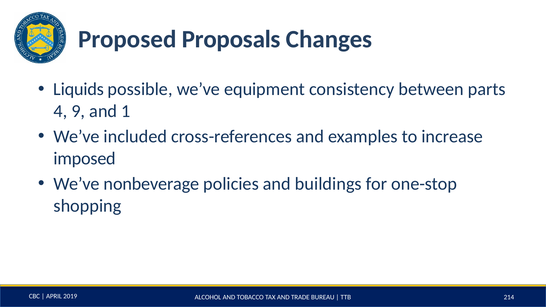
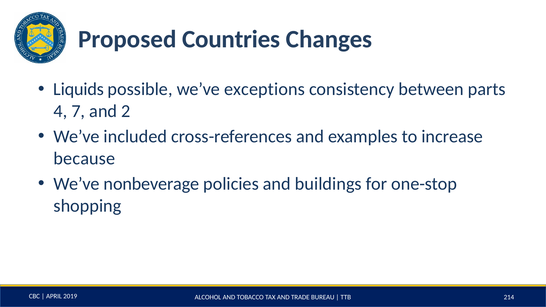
Proposals: Proposals -> Countries
equipment: equipment -> exceptions
9: 9 -> 7
1: 1 -> 2
imposed: imposed -> because
